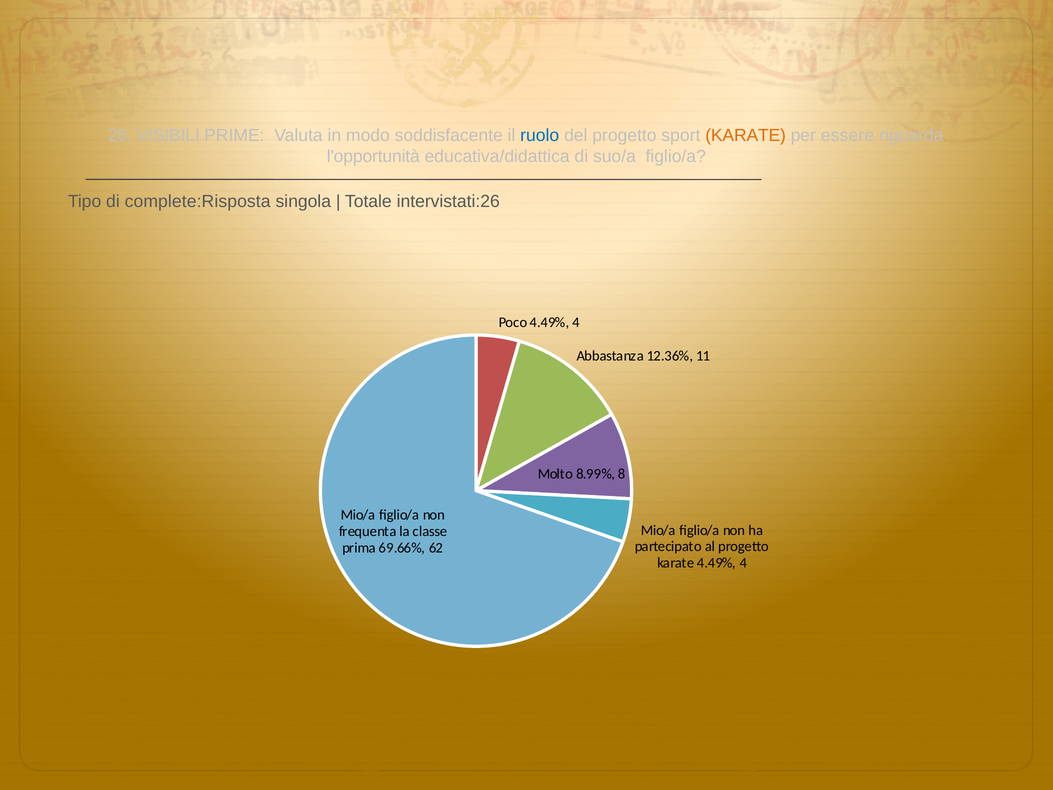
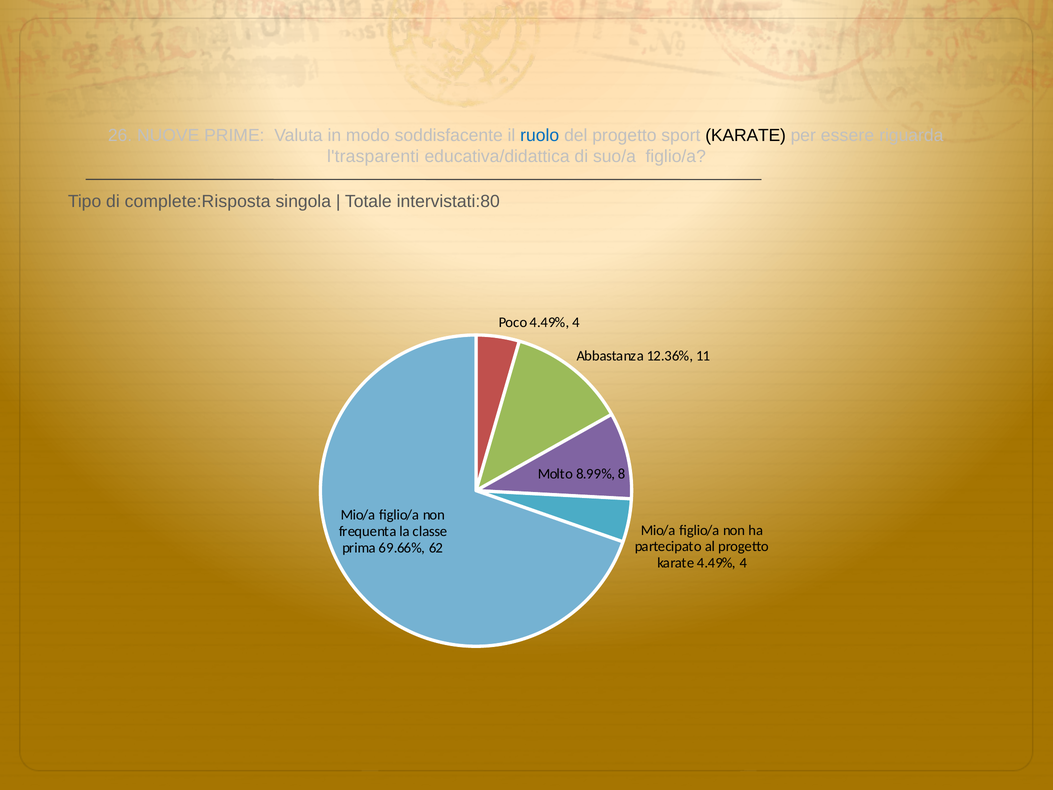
VISIBILI: VISIBILI -> NUOVE
KARATE at (746, 135) colour: orange -> black
l'opportunità: l'opportunità -> l'trasparenti
intervistati:26: intervistati:26 -> intervistati:80
